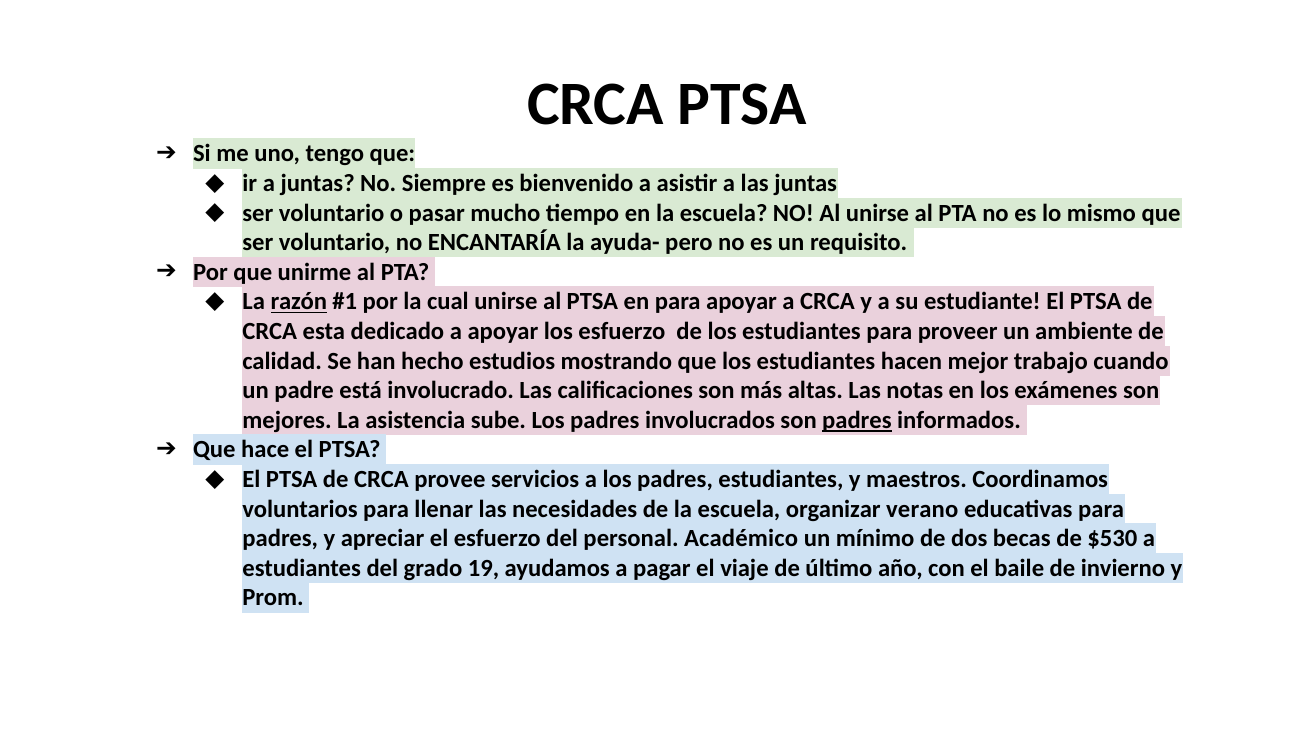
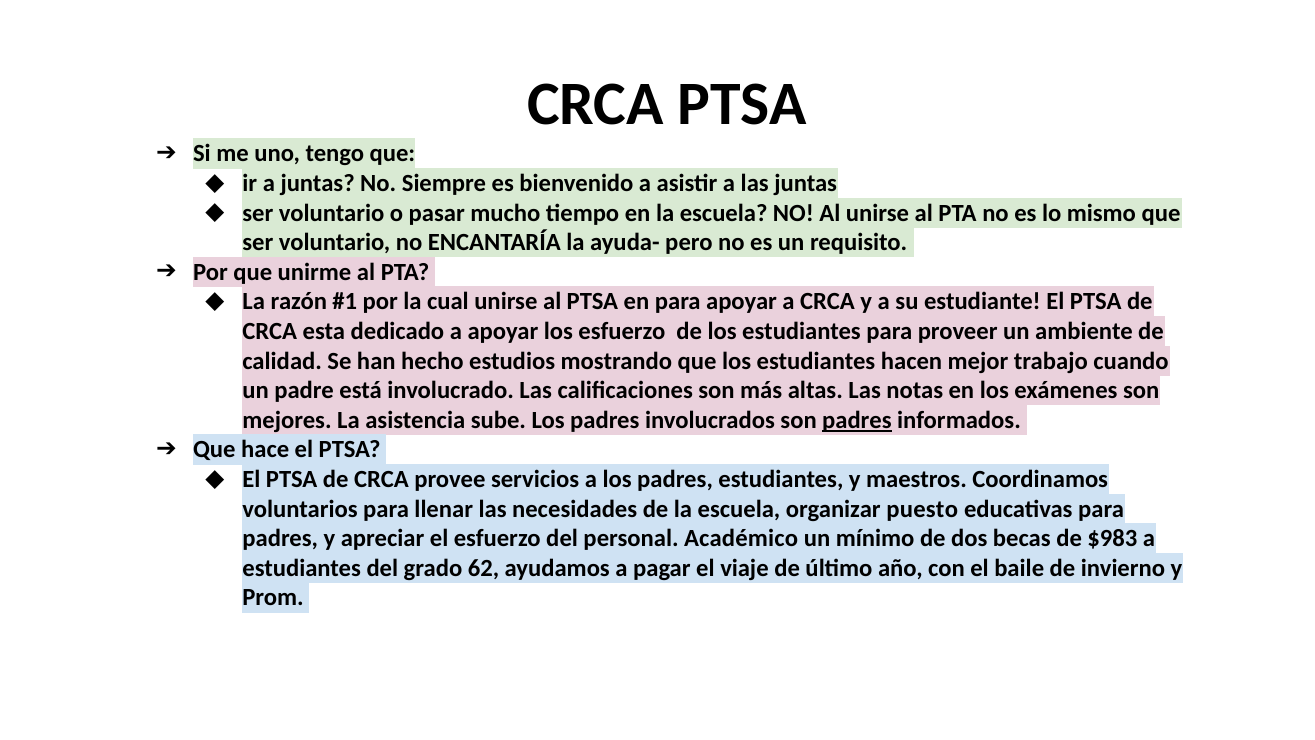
razón underline: present -> none
verano: verano -> puesto
$530: $530 -> $983
19: 19 -> 62
